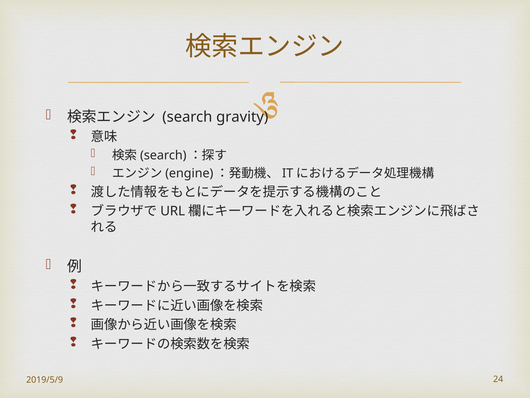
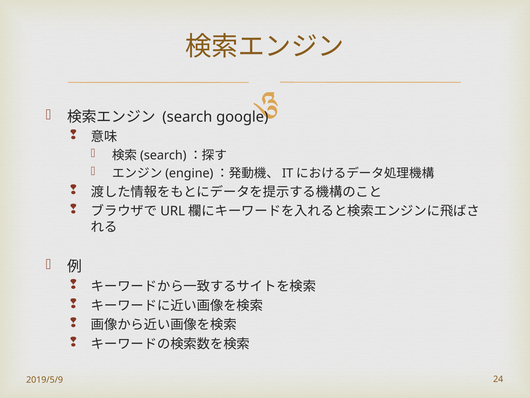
gravity: gravity -> google
